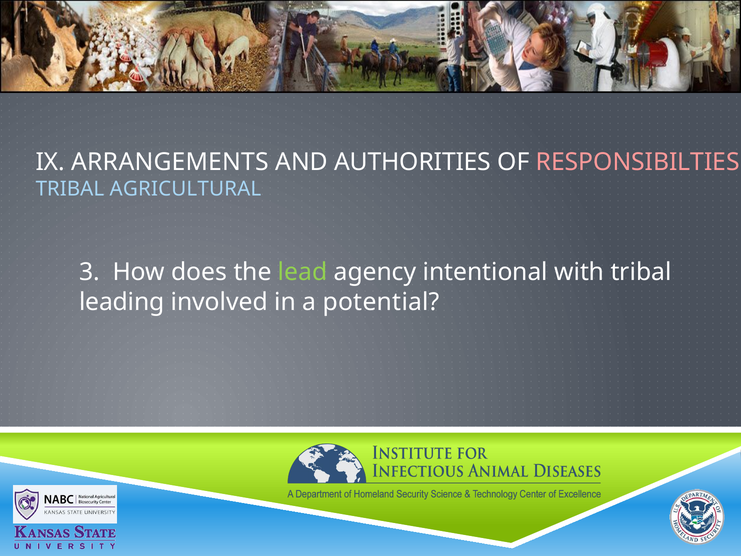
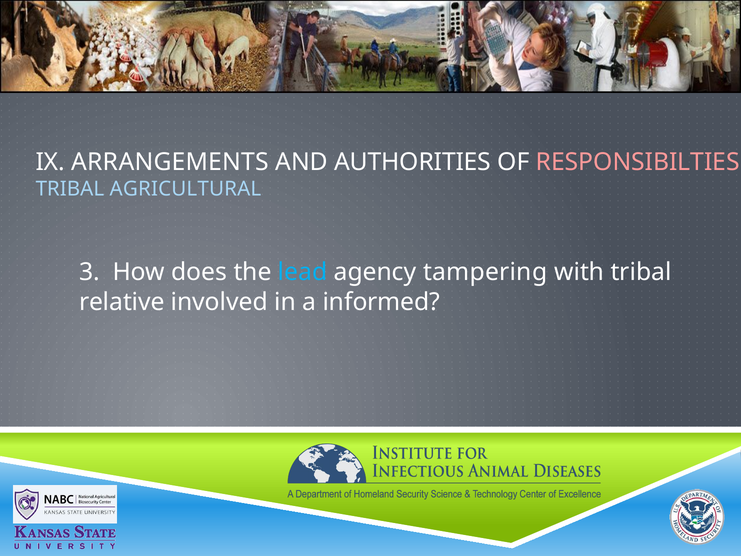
lead colour: light green -> light blue
intentional: intentional -> tampering
leading: leading -> relative
potential: potential -> informed
